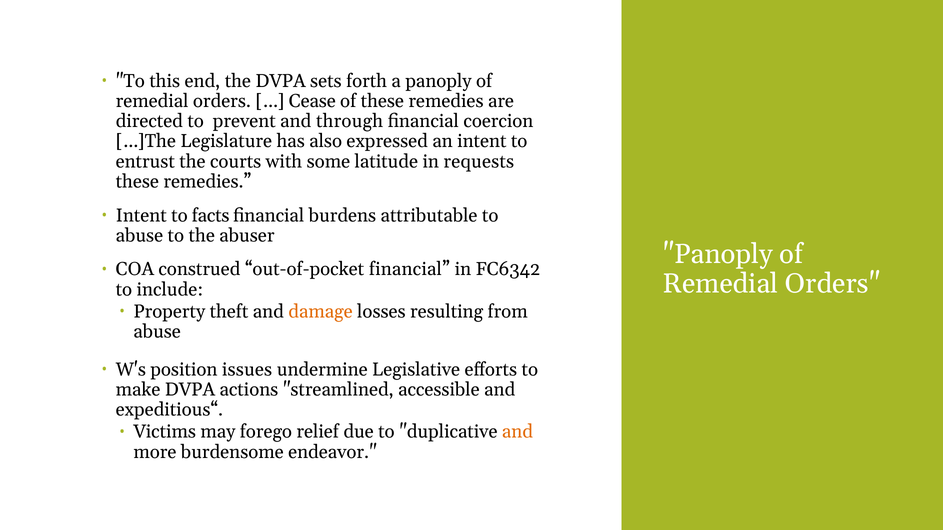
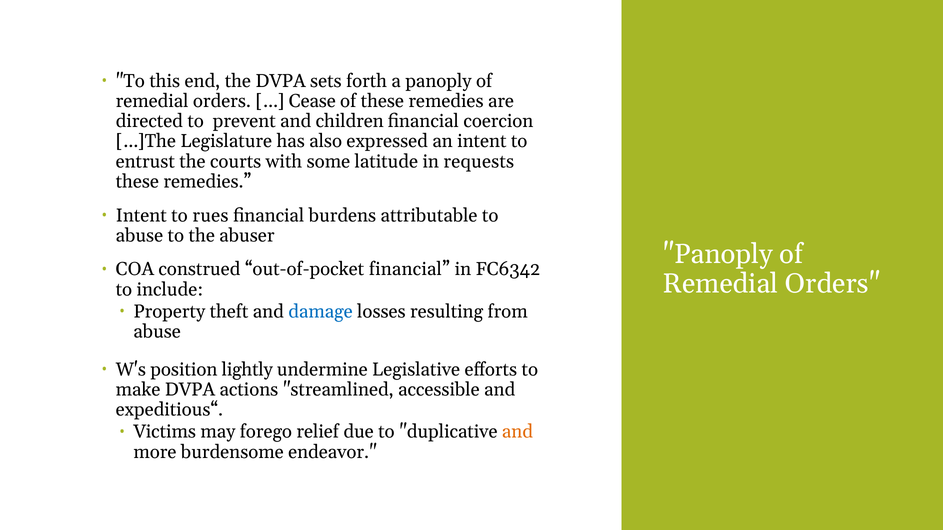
through: through -> children
facts: facts -> rues
damage colour: orange -> blue
issues: issues -> lightly
